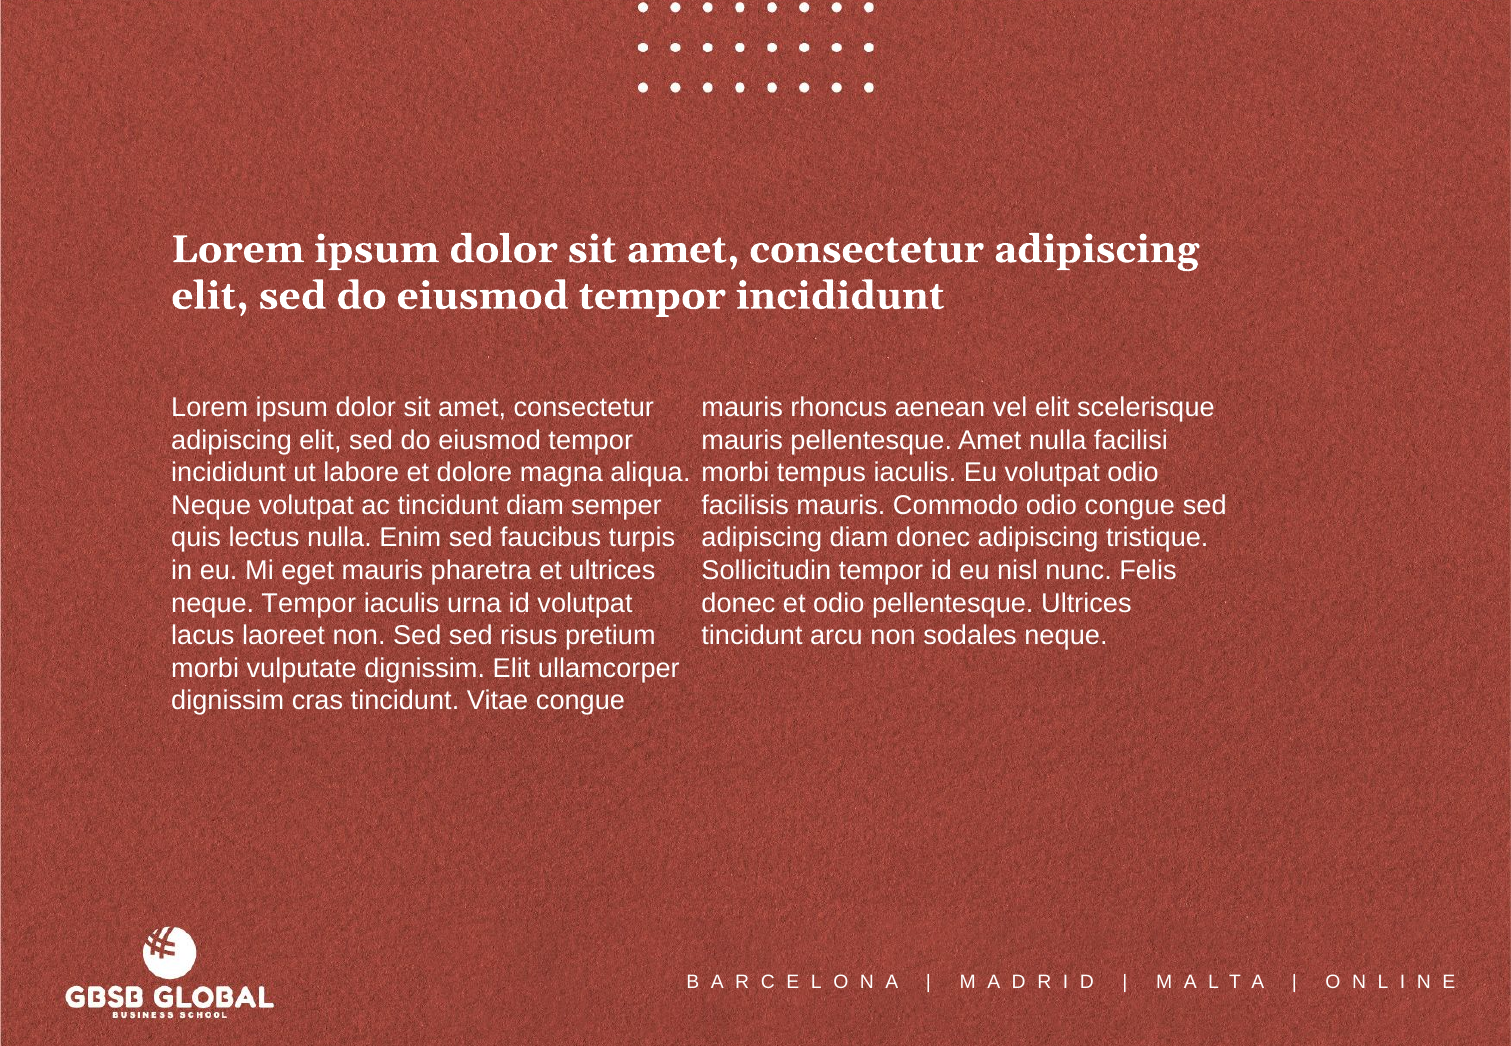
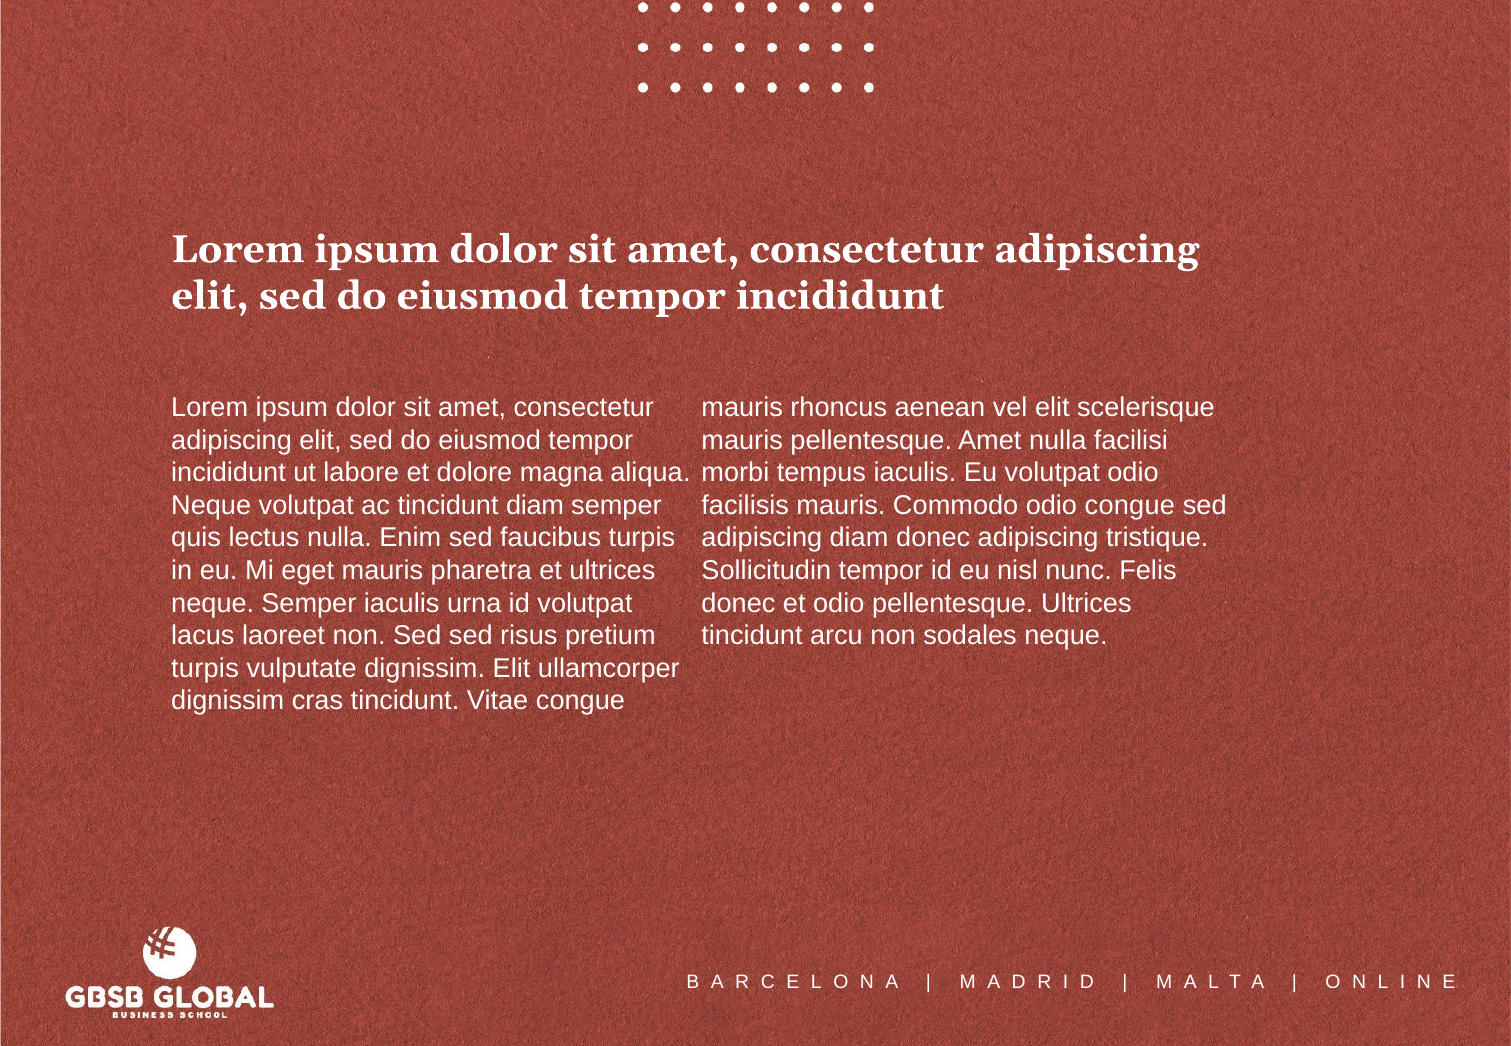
neque Tempor: Tempor -> Semper
morbi at (205, 668): morbi -> turpis
